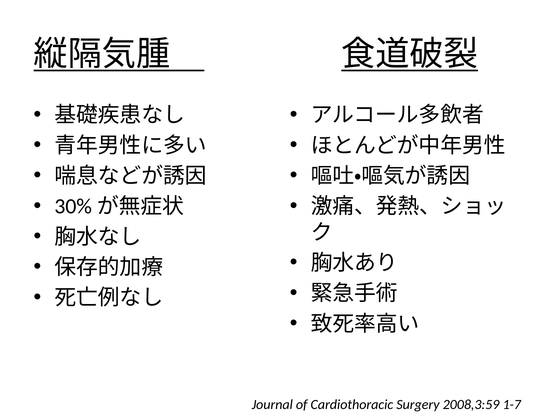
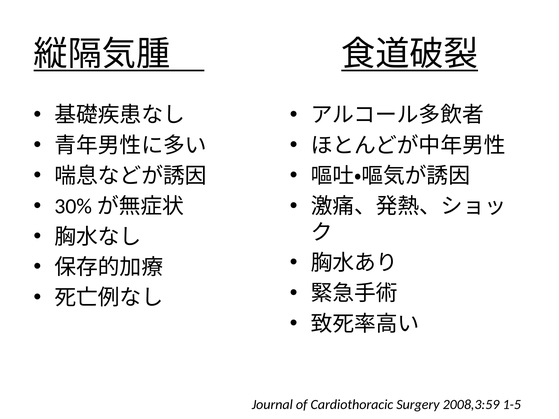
1-7: 1-7 -> 1-5
